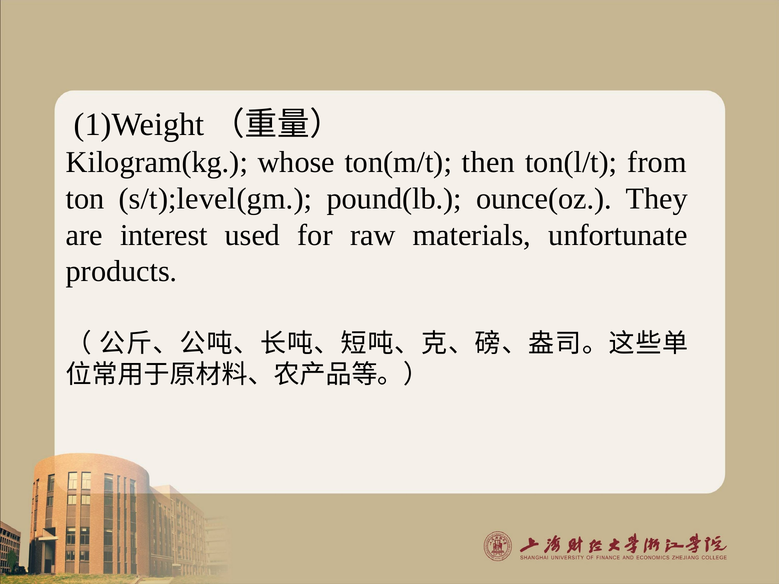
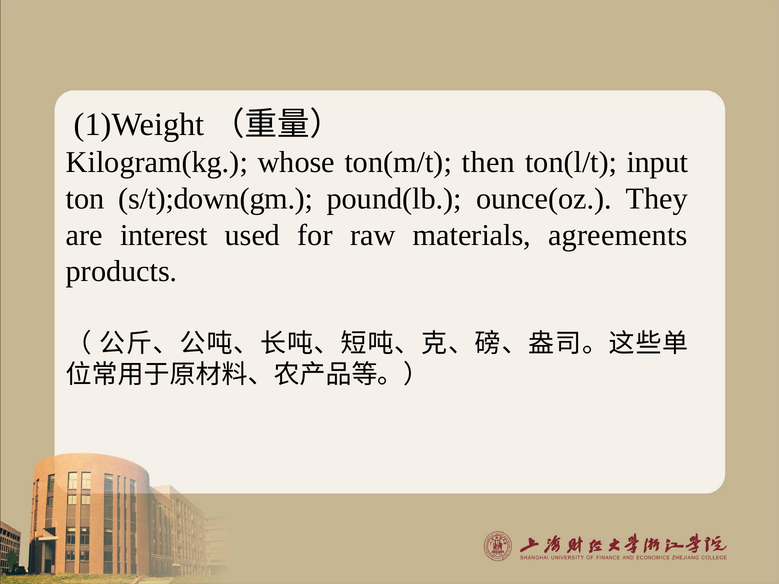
from: from -> input
s/t);level(gm: s/t);level(gm -> s/t);down(gm
unfortunate: unfortunate -> agreements
